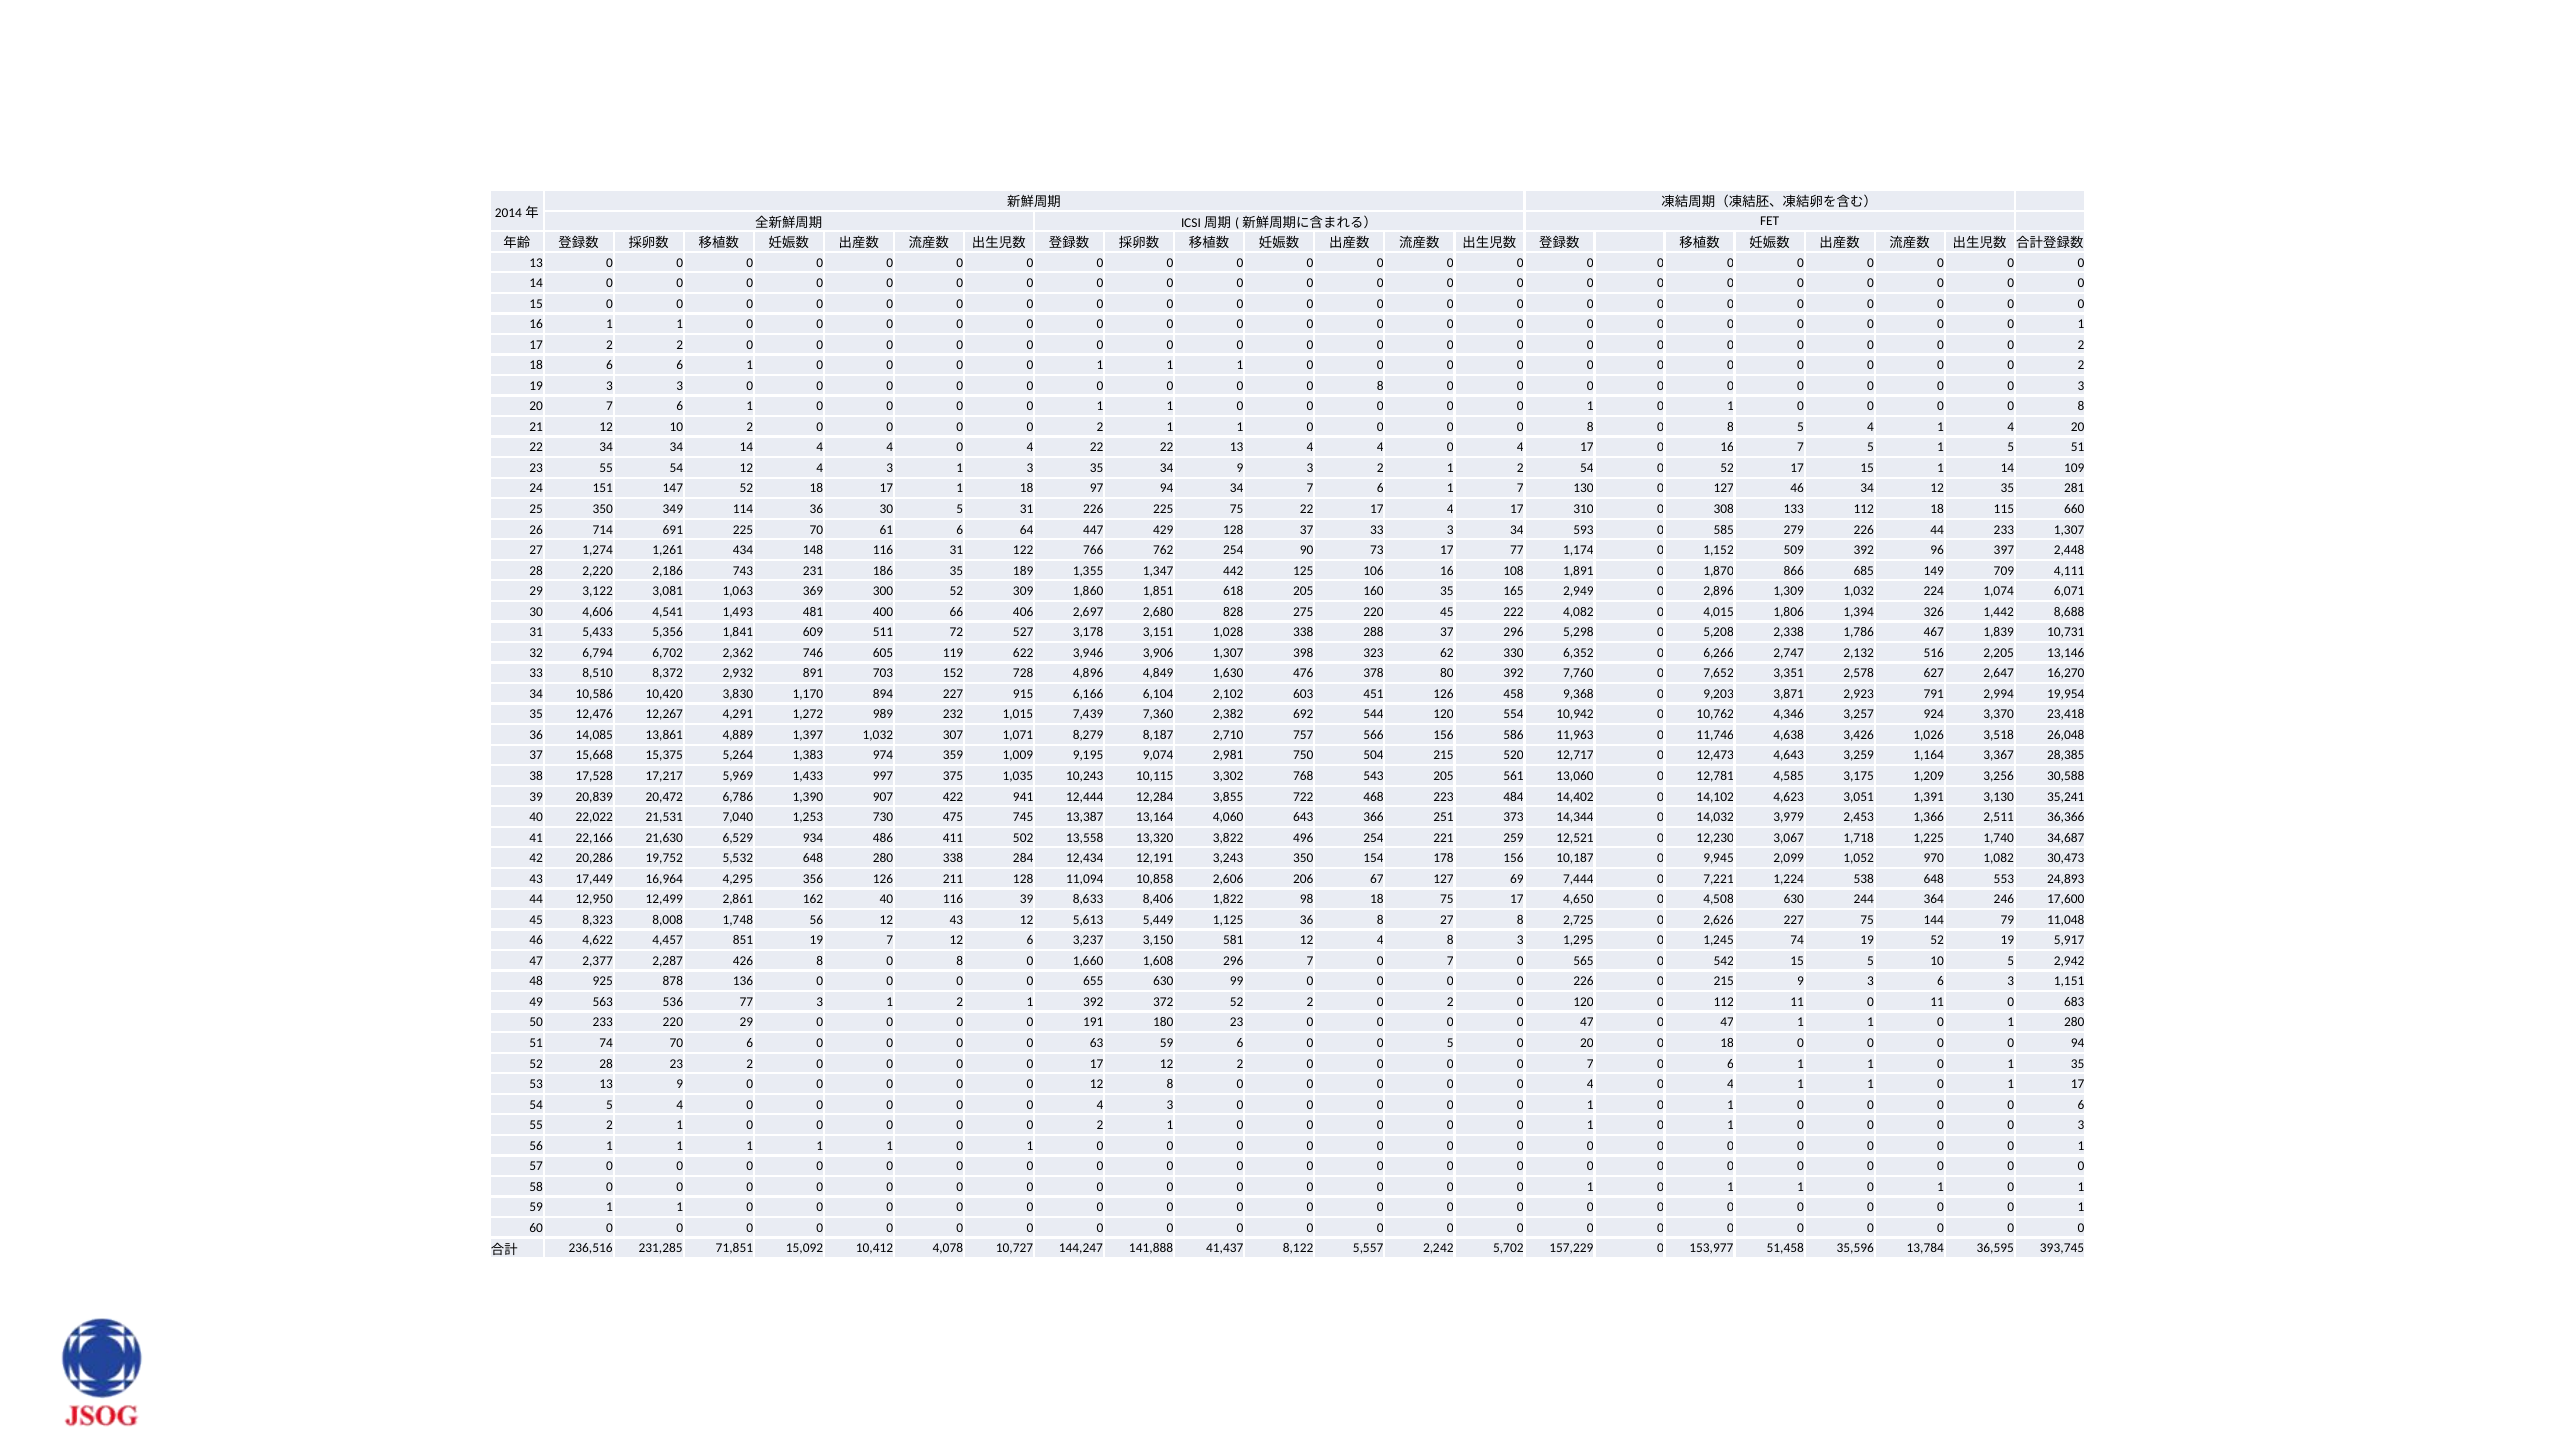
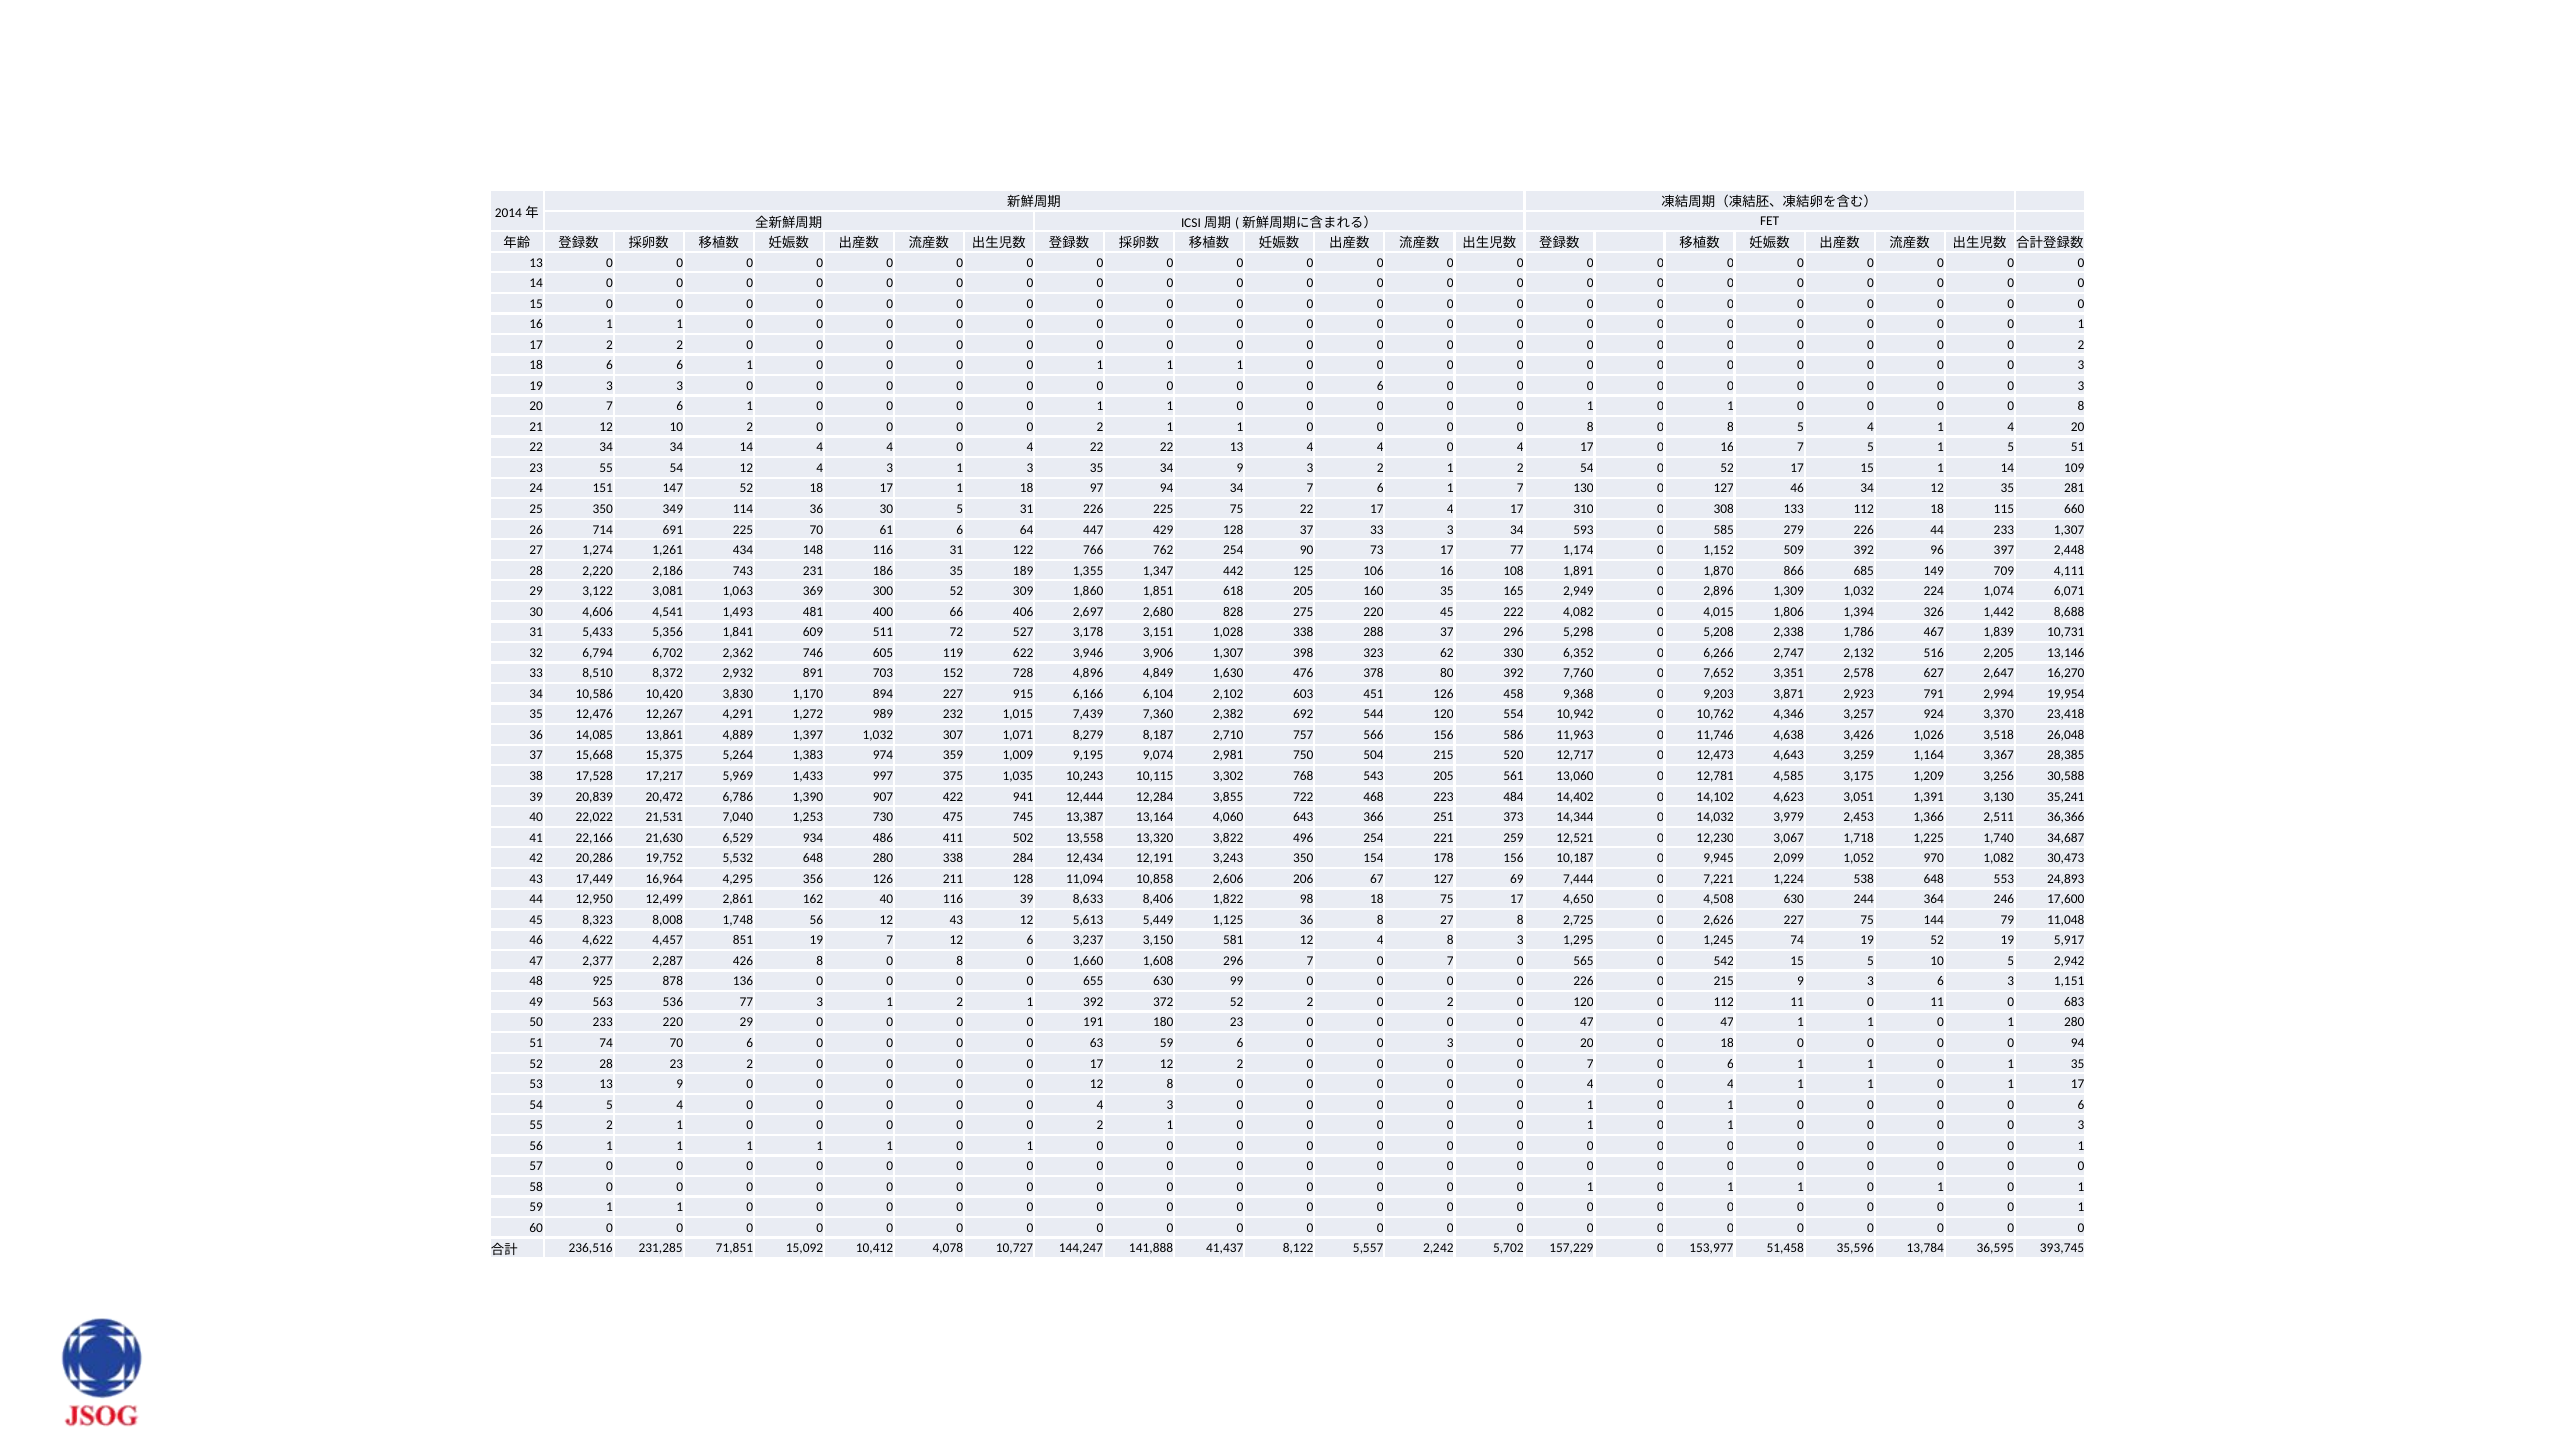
2 at (2081, 365): 2 -> 3
8 at (1380, 386): 8 -> 6
6 0 0 5: 5 -> 3
